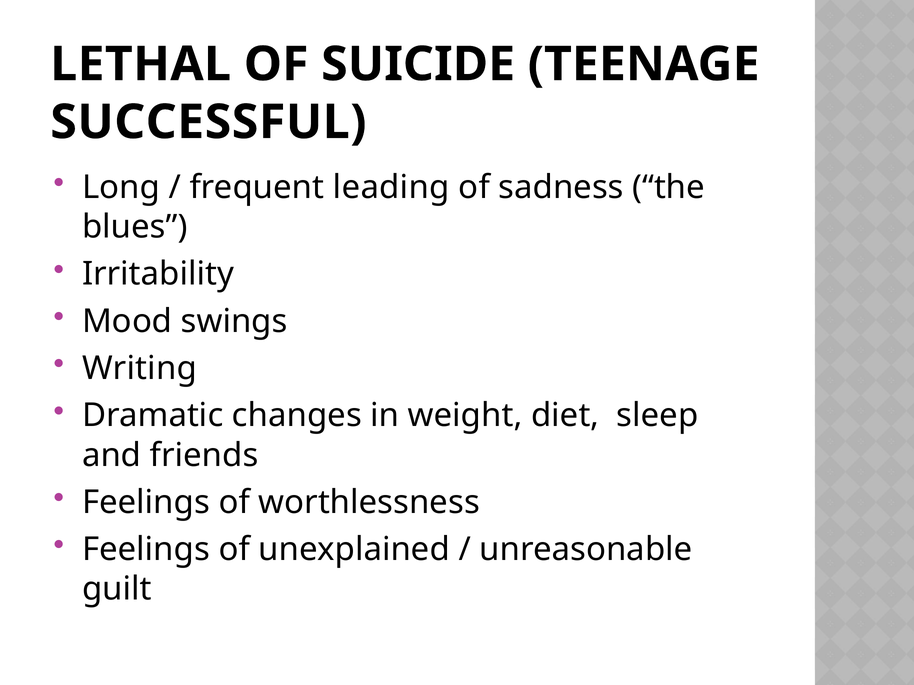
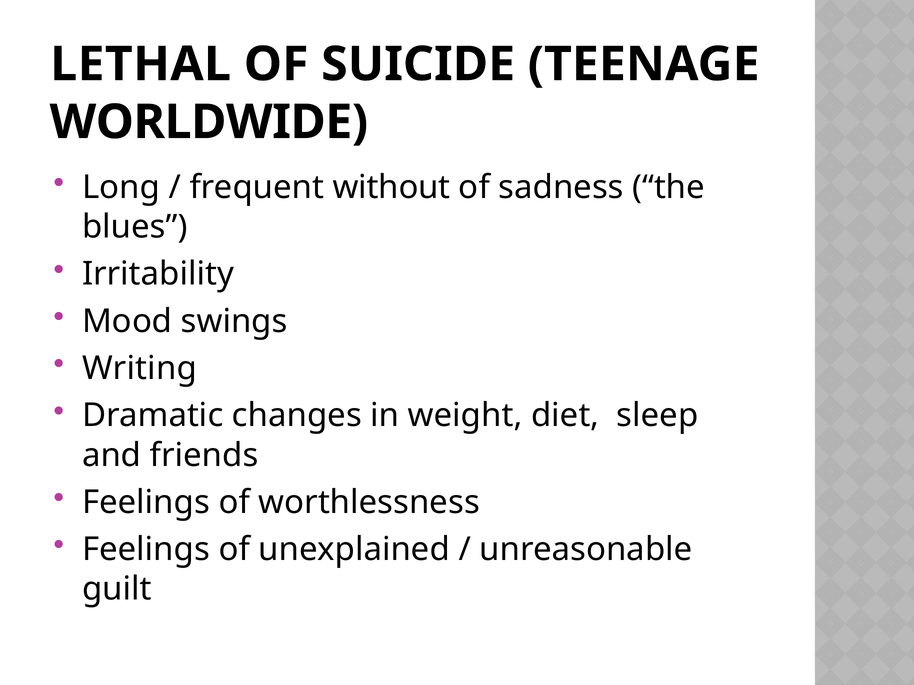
SUCCESSFUL: SUCCESSFUL -> WORLDWIDE
leading: leading -> without
